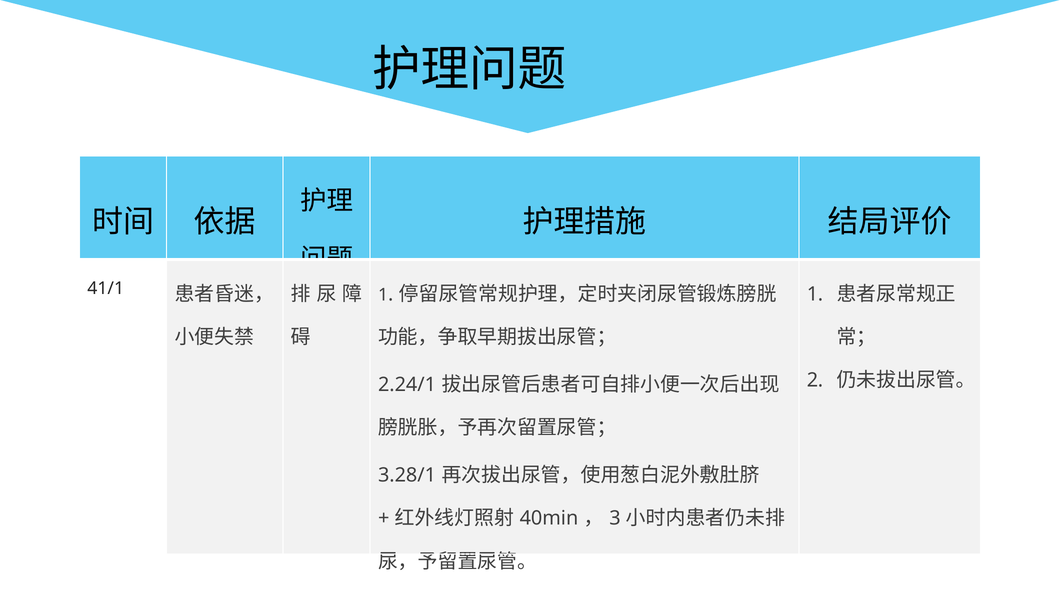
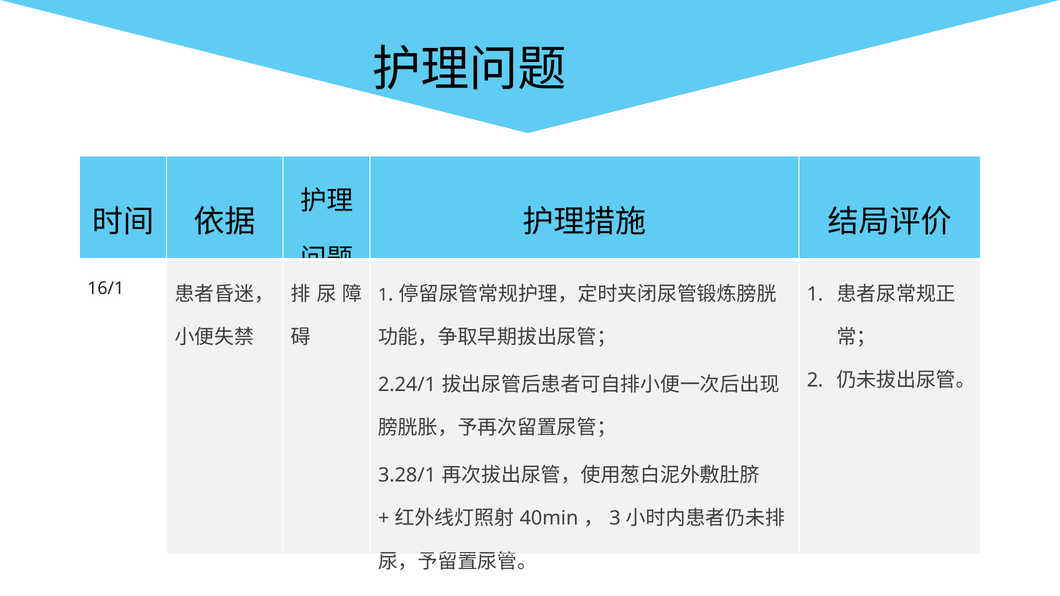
41/1: 41/1 -> 16/1
